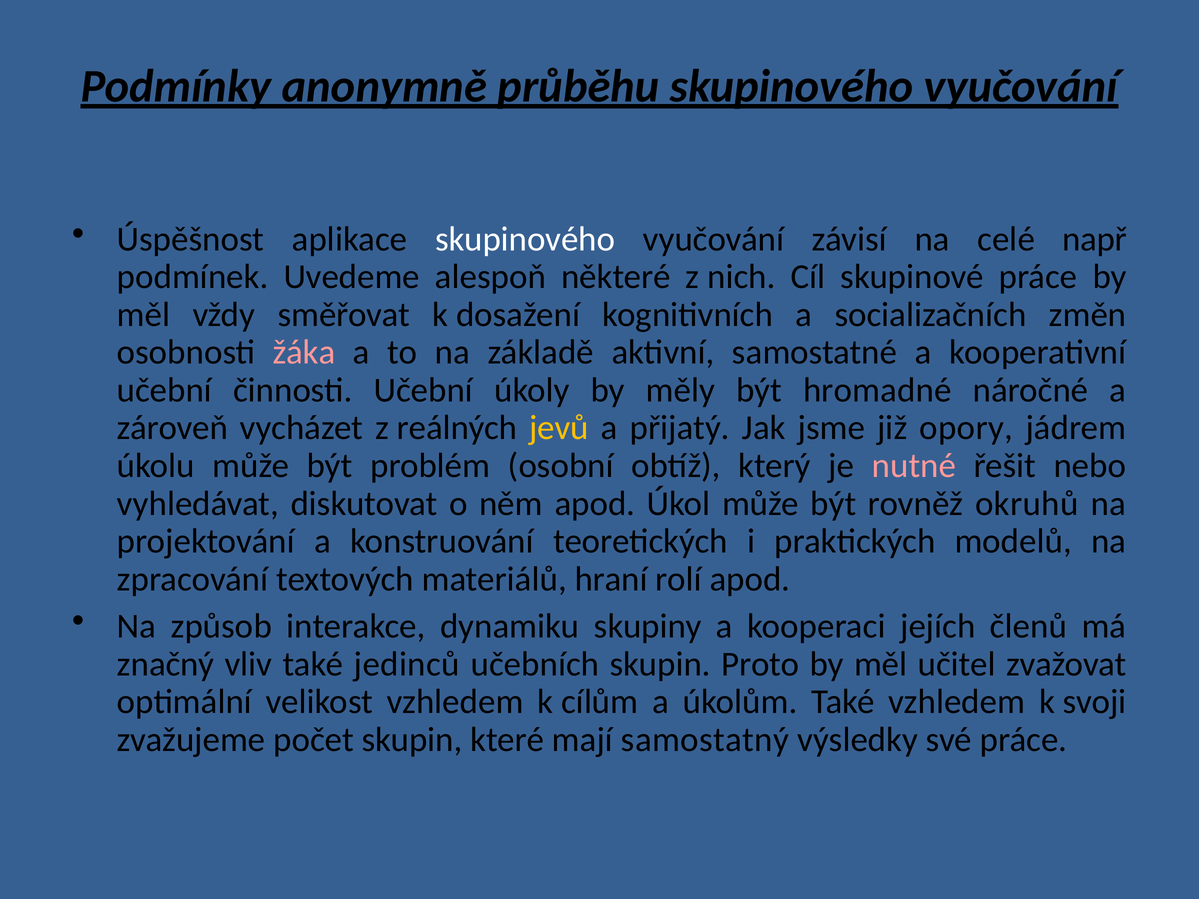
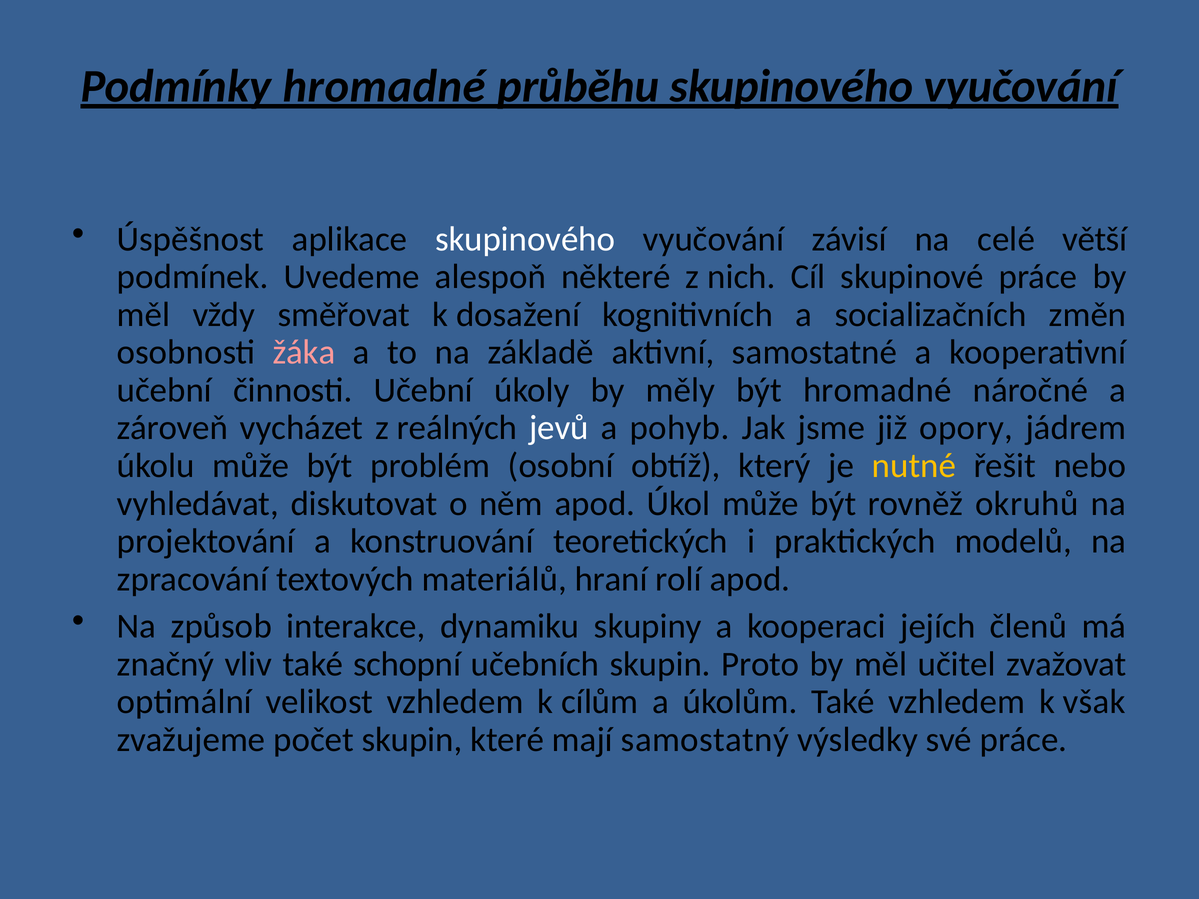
Podmínky anonymně: anonymně -> hromadné
např: např -> větší
jevů colour: yellow -> white
přijatý: přijatý -> pohyb
nutné colour: pink -> yellow
jedinců: jedinců -> schopní
svoji: svoji -> však
